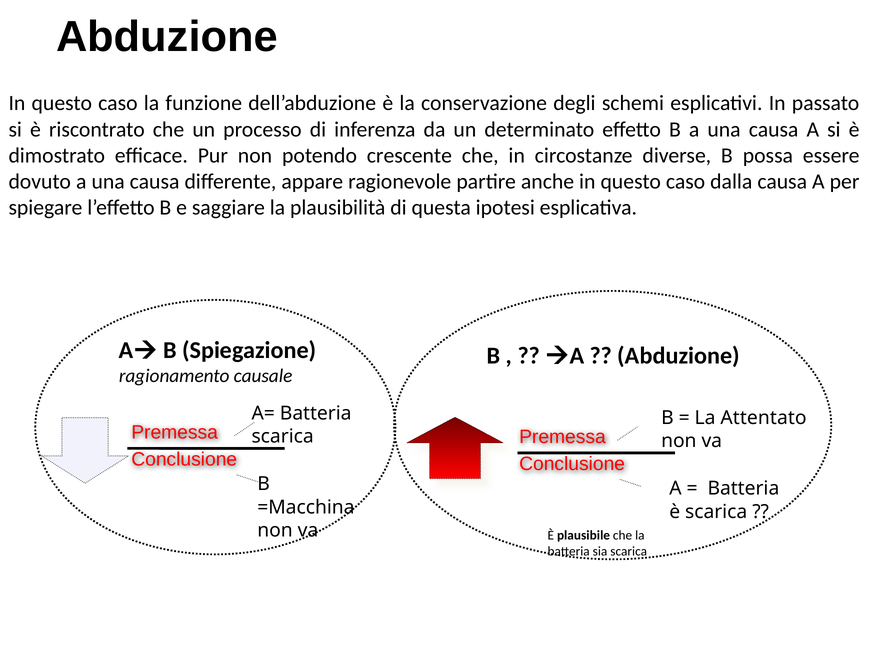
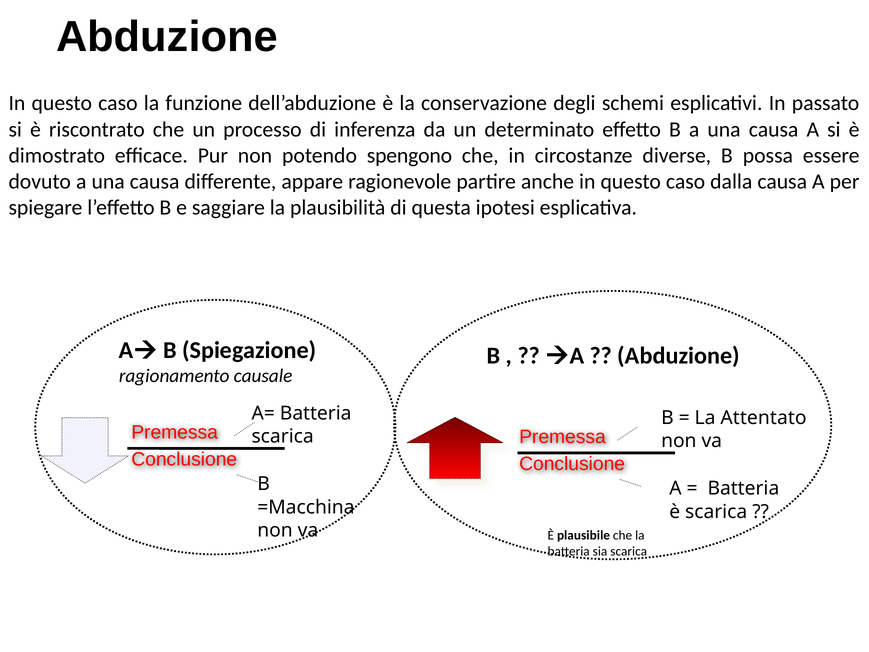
crescente: crescente -> spengono
